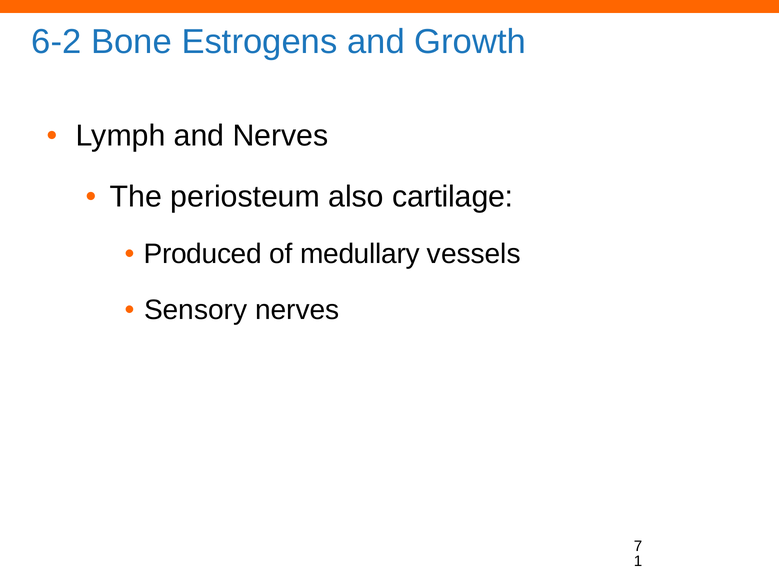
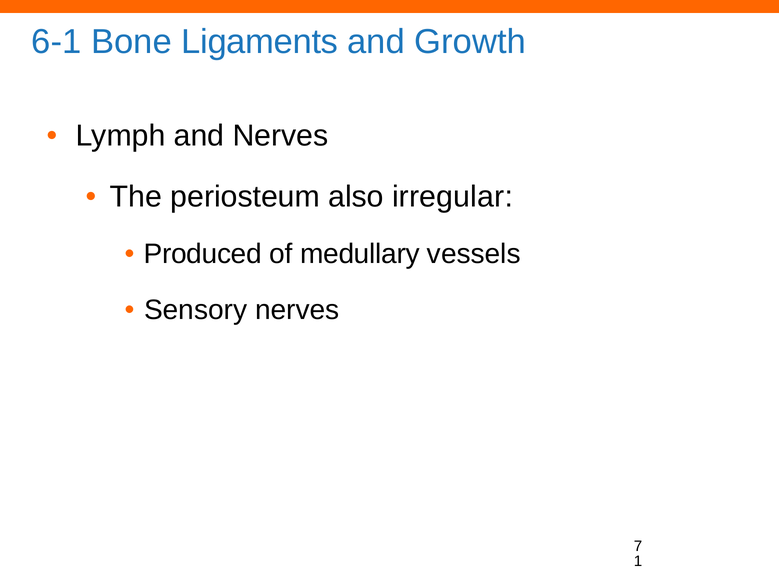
6-2: 6-2 -> 6-1
Estrogens: Estrogens -> Ligaments
cartilage: cartilage -> irregular
